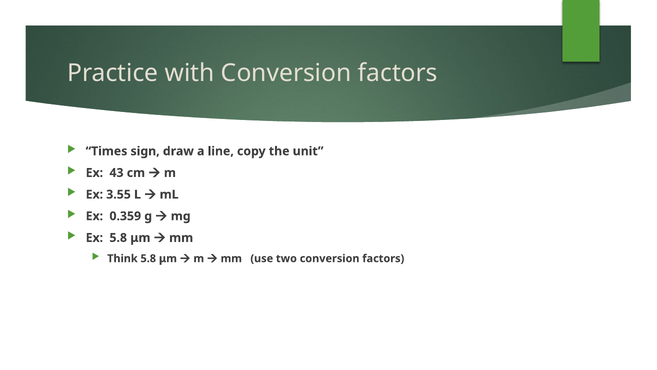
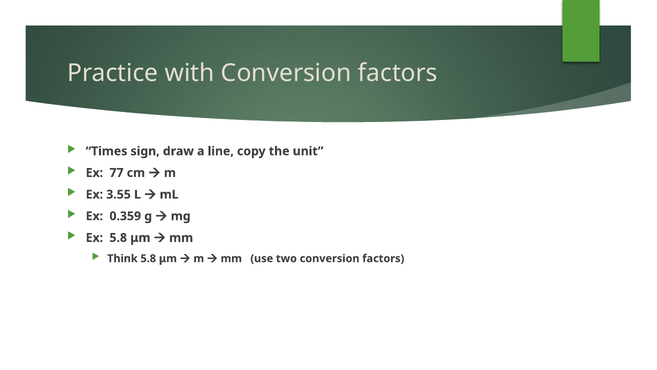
43: 43 -> 77
